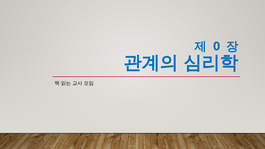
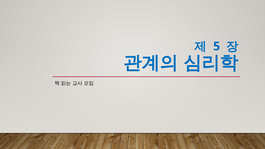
0: 0 -> 5
